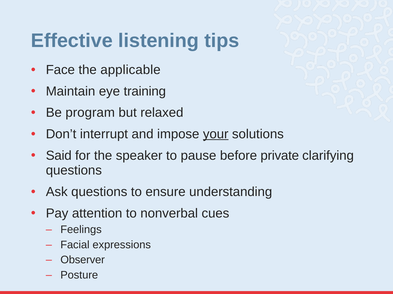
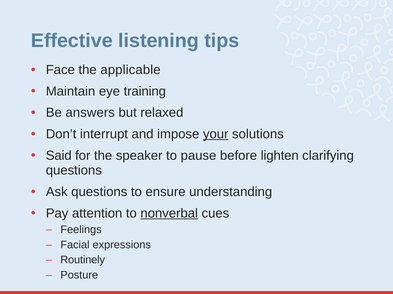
program: program -> answers
private: private -> lighten
nonverbal underline: none -> present
Observer: Observer -> Routinely
